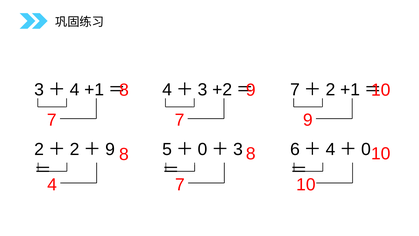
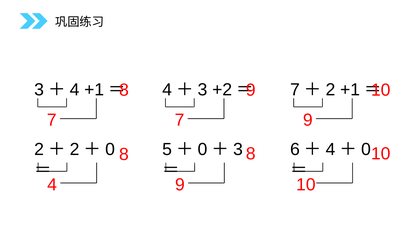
9 at (110, 149): 9 -> 0
4 7: 7 -> 9
